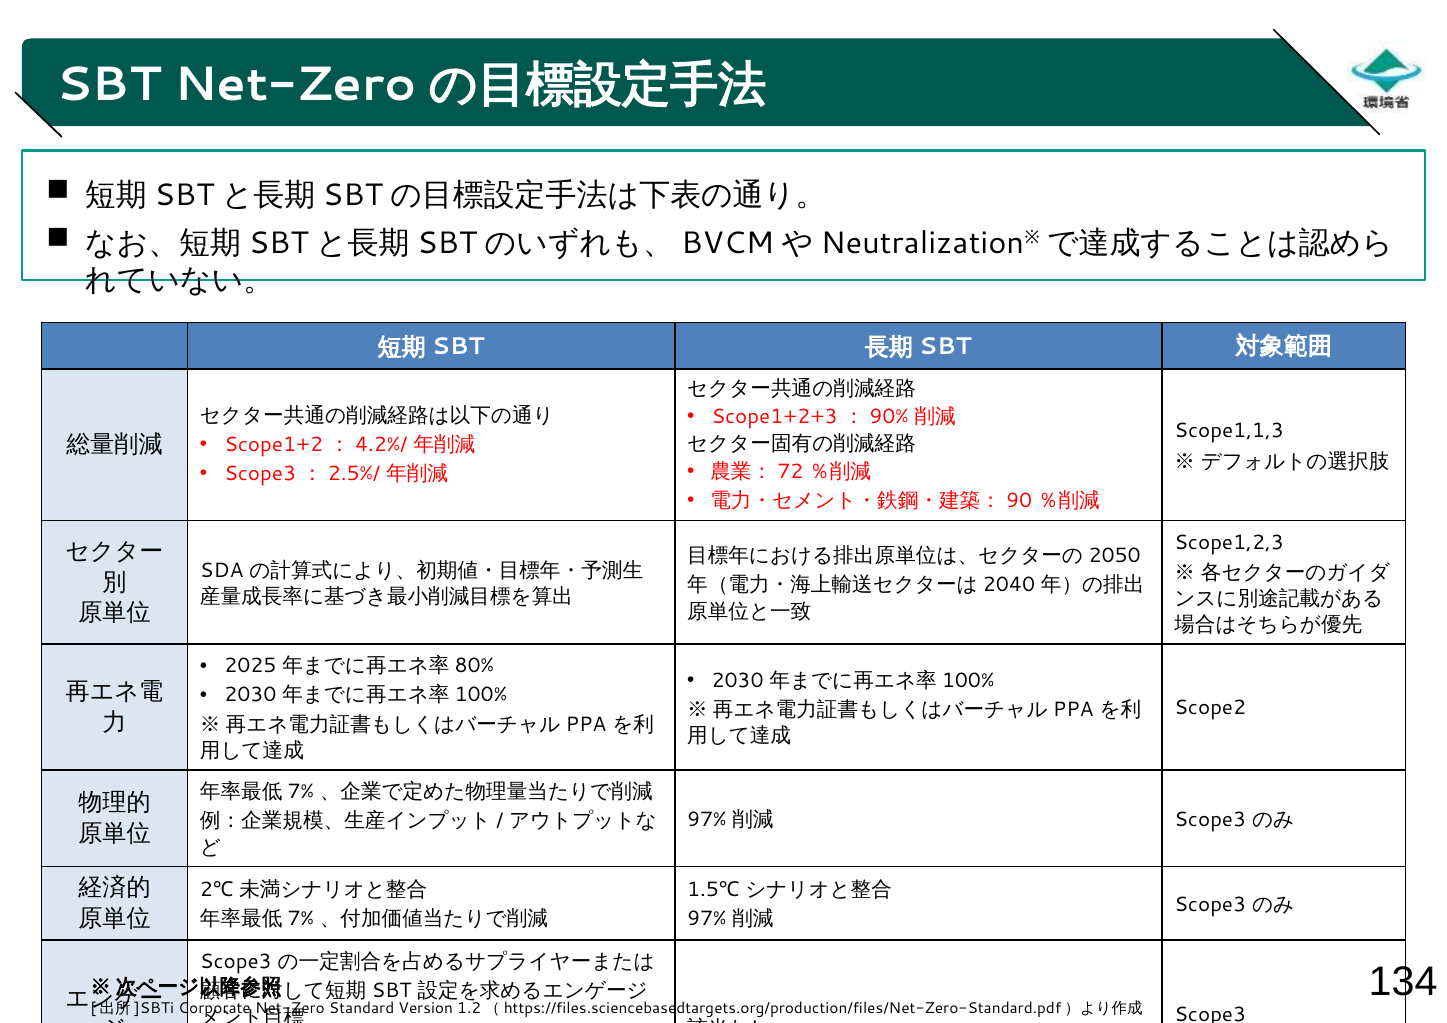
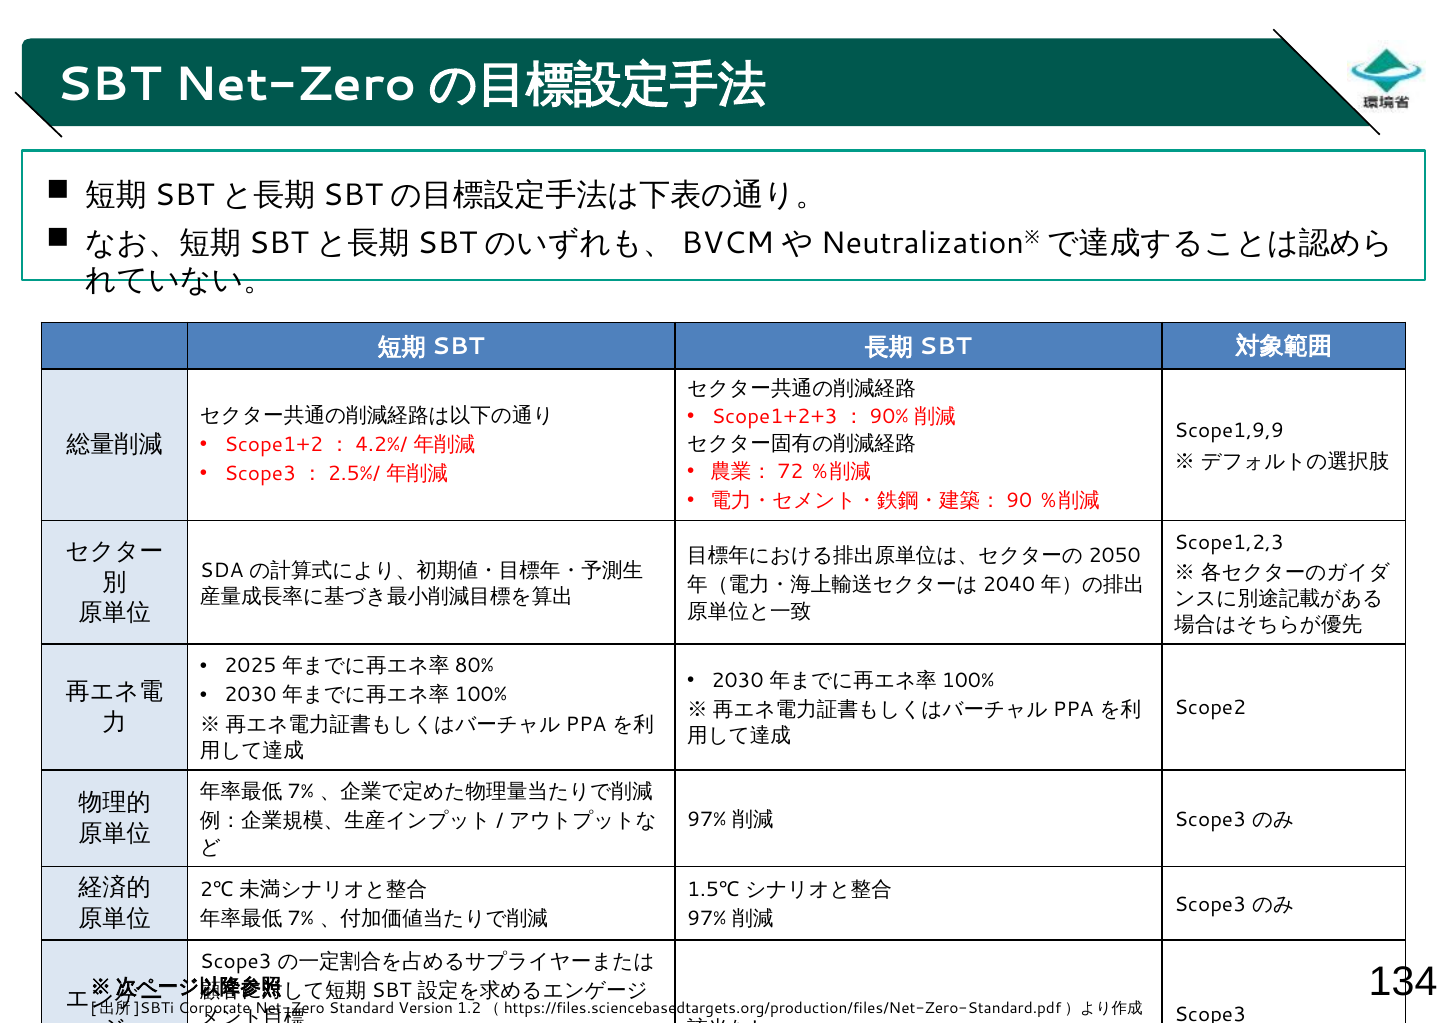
Scope1,1,3: Scope1,1,3 -> Scope1,9,9
